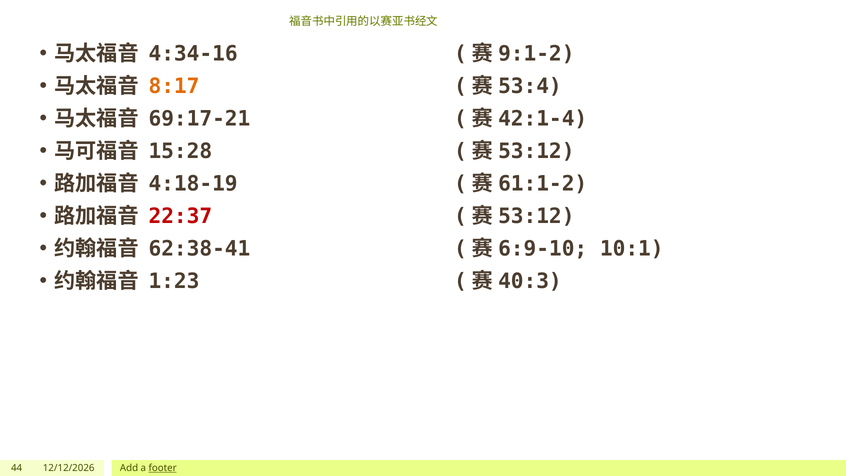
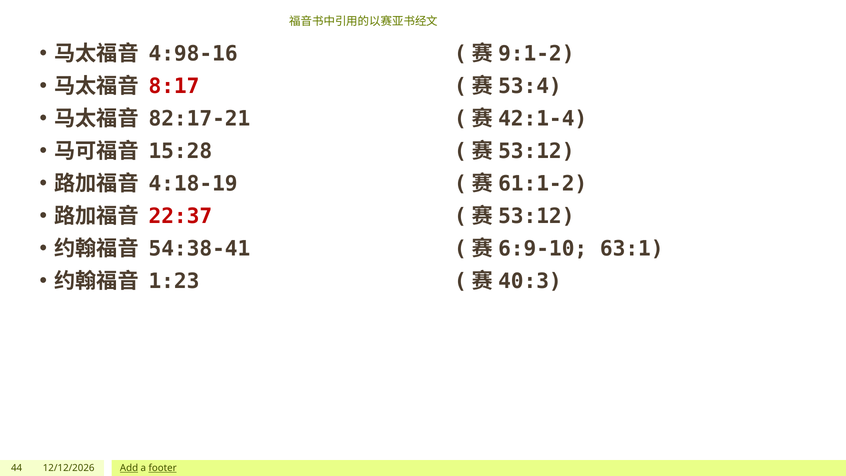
4:34-16: 4:34-16 -> 4:98-16
8:17 colour: orange -> red
69:17-21: 69:17-21 -> 82:17-21
62:38-41: 62:38-41 -> 54:38-41
10:1: 10:1 -> 63:1
Add underline: none -> present
